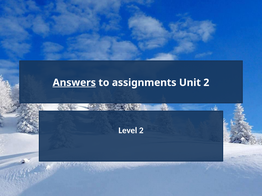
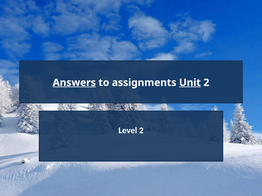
Unit underline: none -> present
